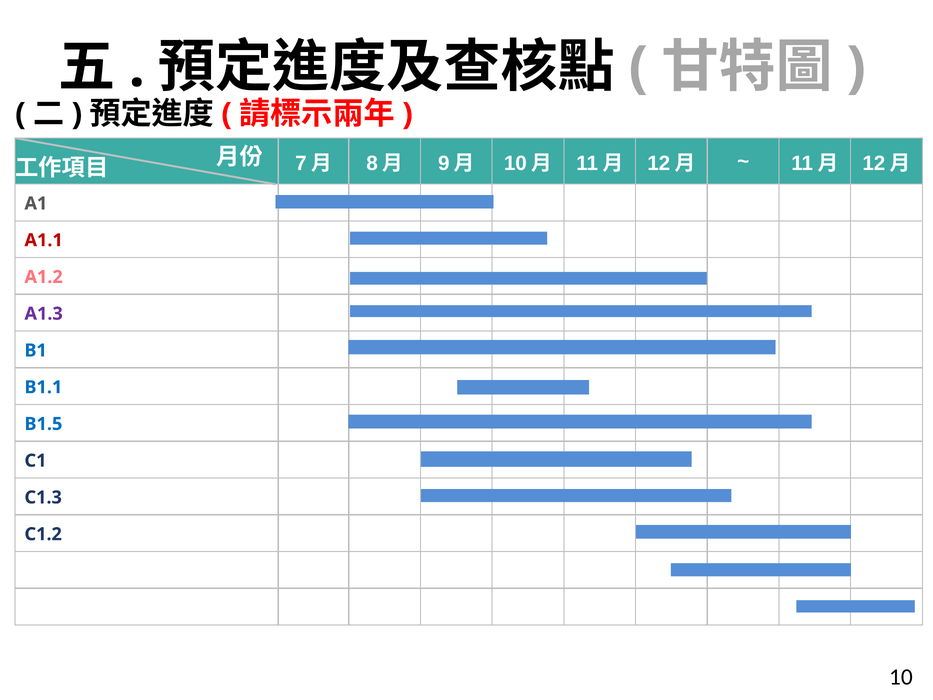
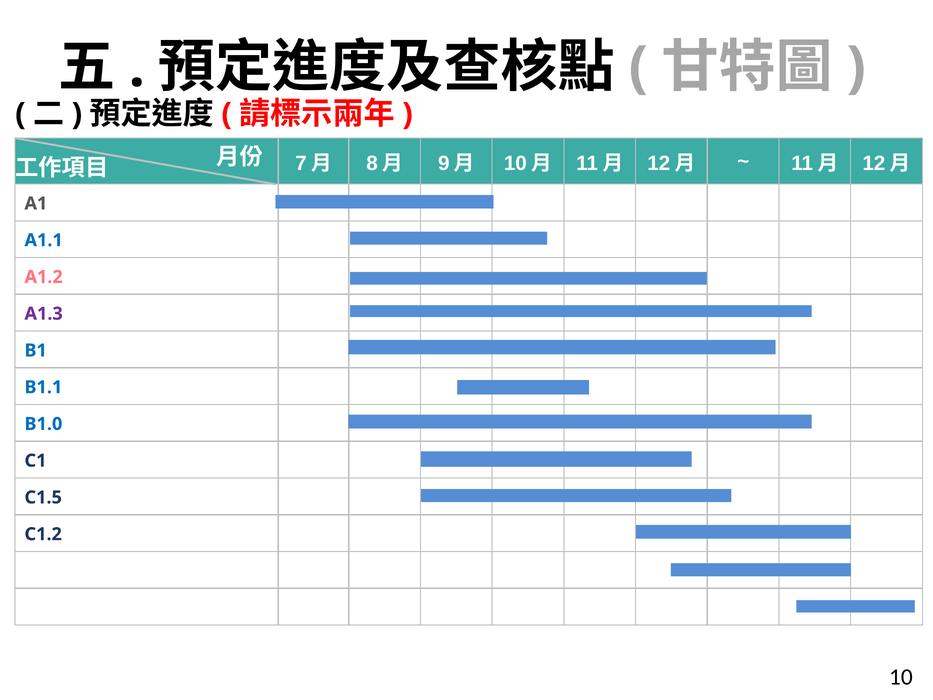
A1.1 colour: red -> blue
B1.5: B1.5 -> B1.0
C1.3: C1.3 -> C1.5
